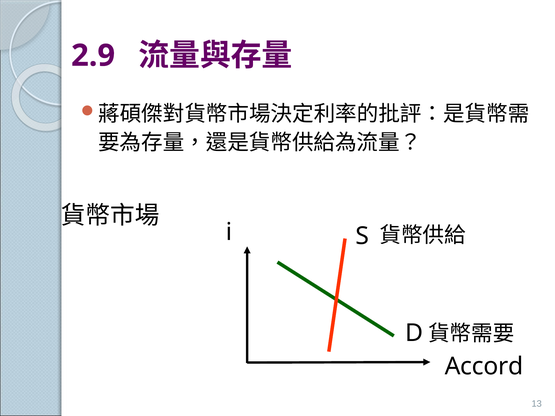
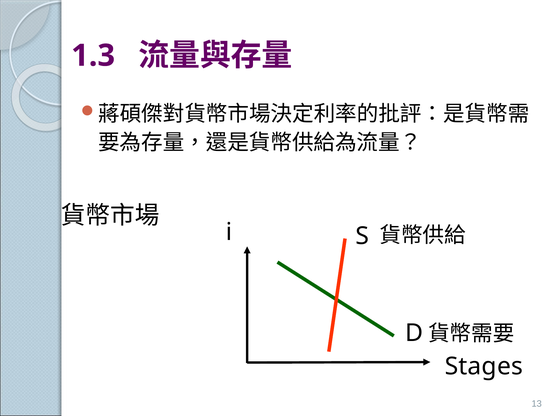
2.9: 2.9 -> 1.3
Accord: Accord -> Stages
